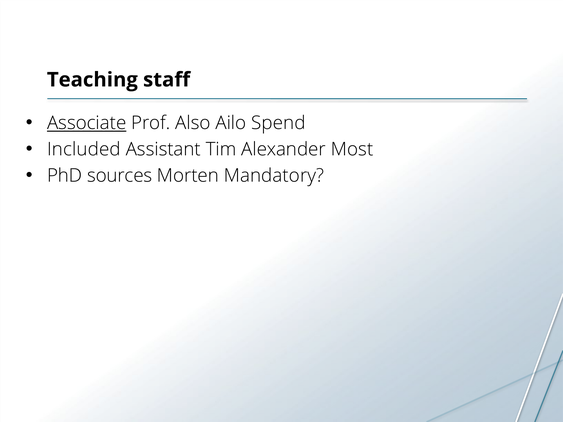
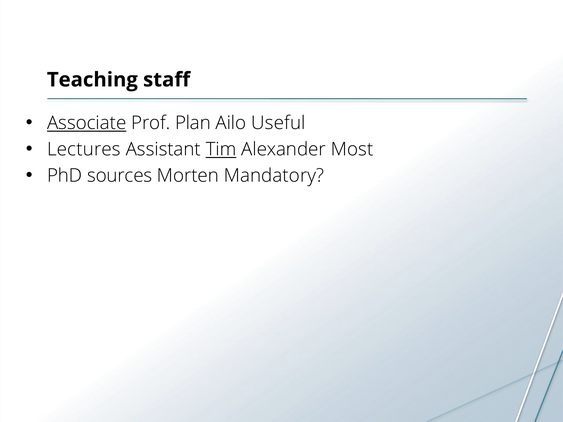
Also: Also -> Plan
Spend: Spend -> Useful
Included: Included -> Lectures
Tim underline: none -> present
